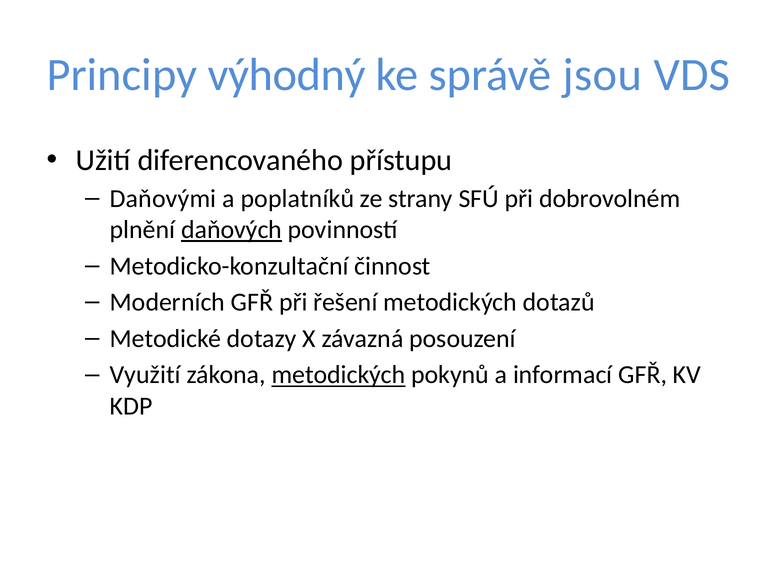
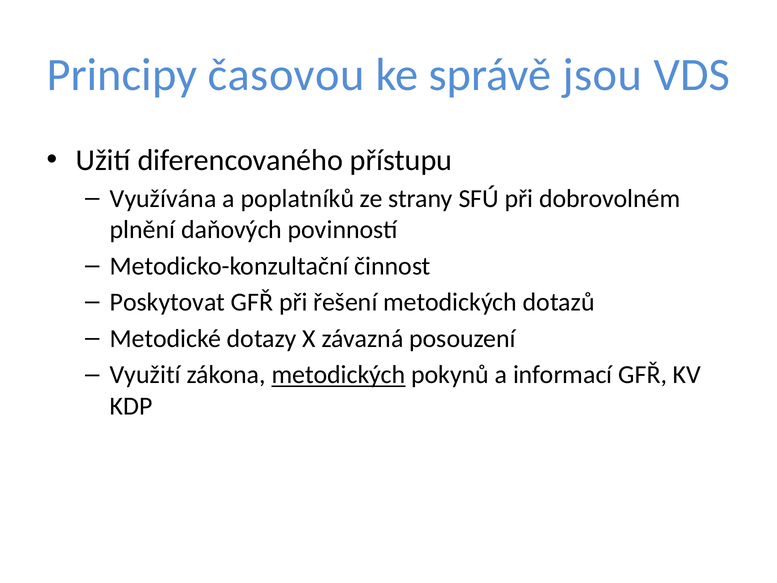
výhodný: výhodný -> časovou
Daňovými: Daňovými -> Využívána
daňových underline: present -> none
Moderních: Moderních -> Poskytovat
